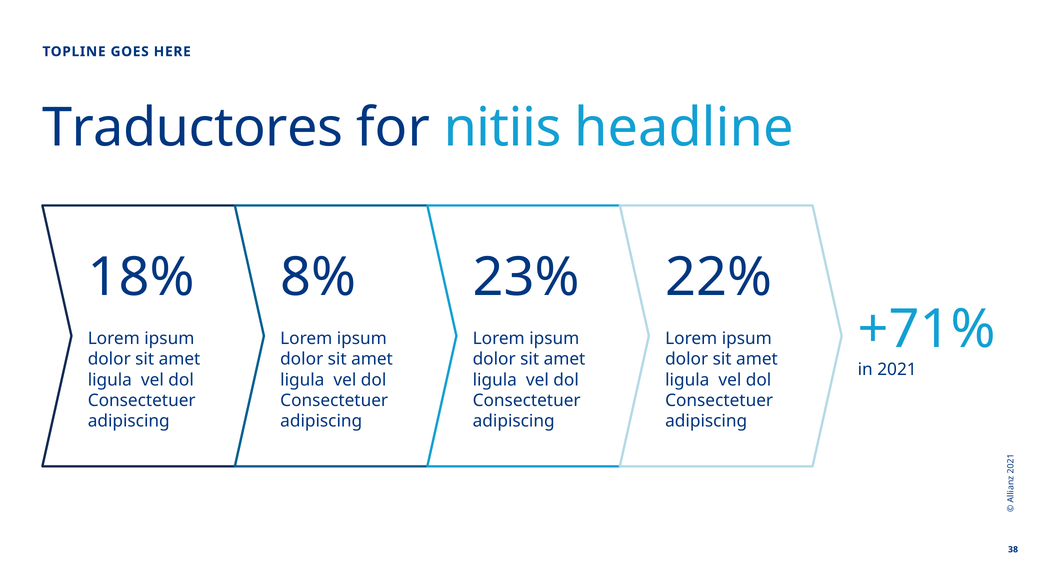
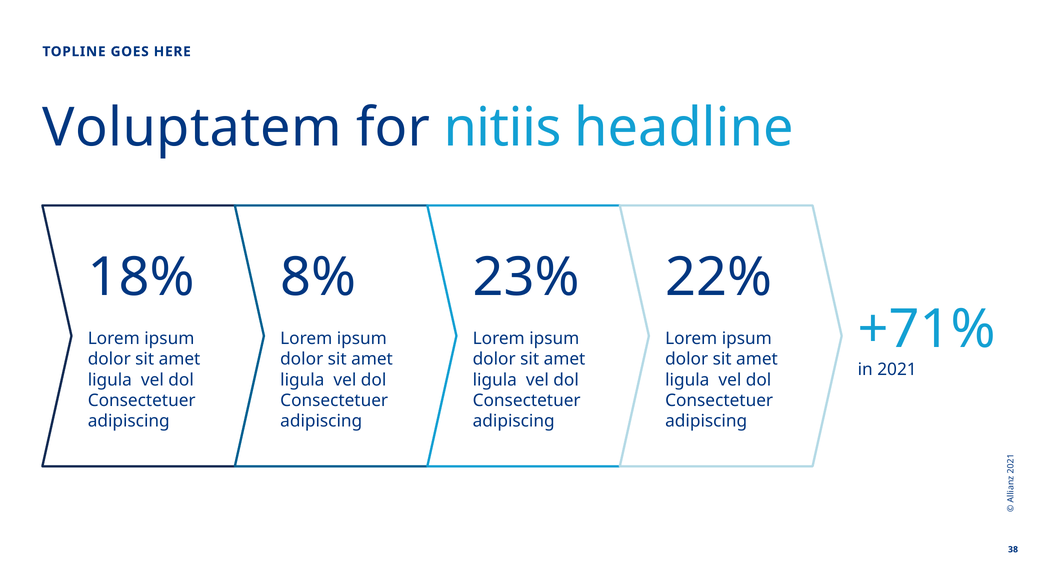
Traductores: Traductores -> Voluptatem
